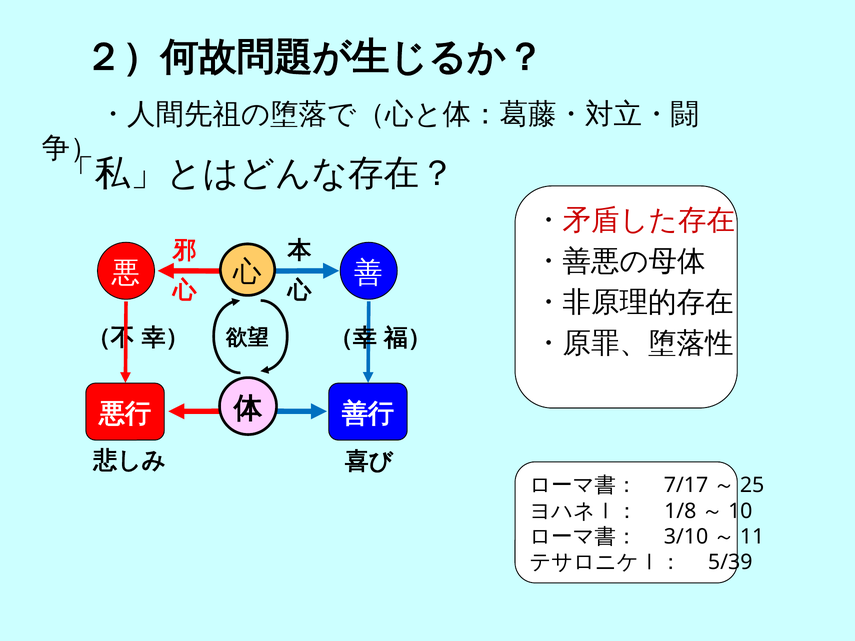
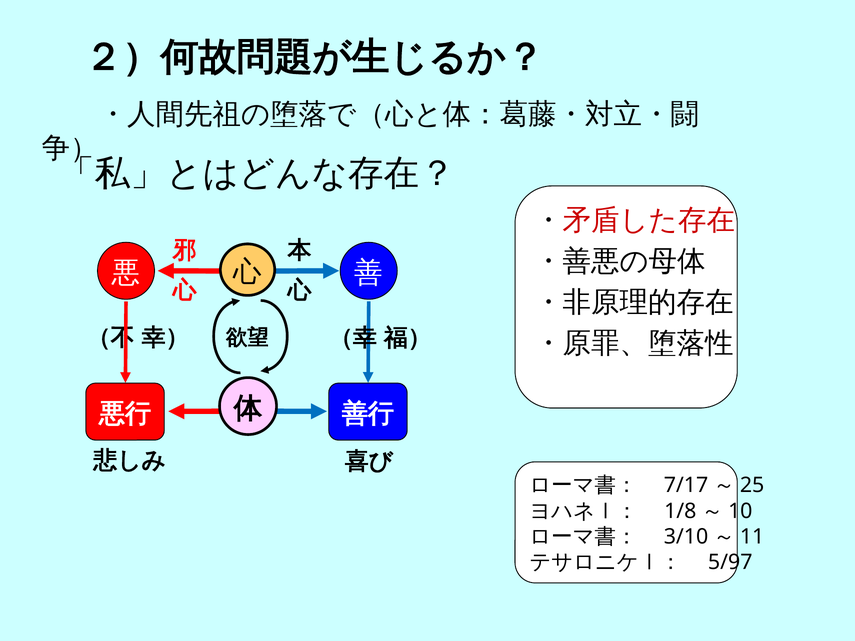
5/39: 5/39 -> 5/97
